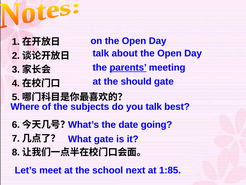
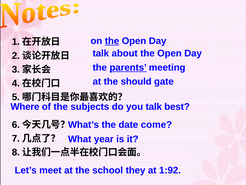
the at (112, 41) underline: none -> present
going: going -> come
What gate: gate -> year
next: next -> they
1:85: 1:85 -> 1:92
